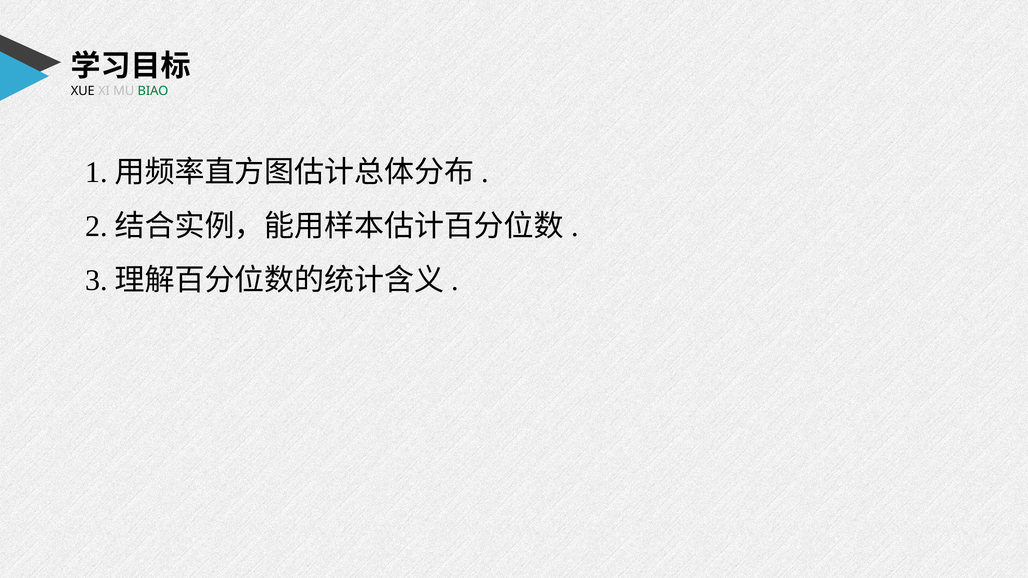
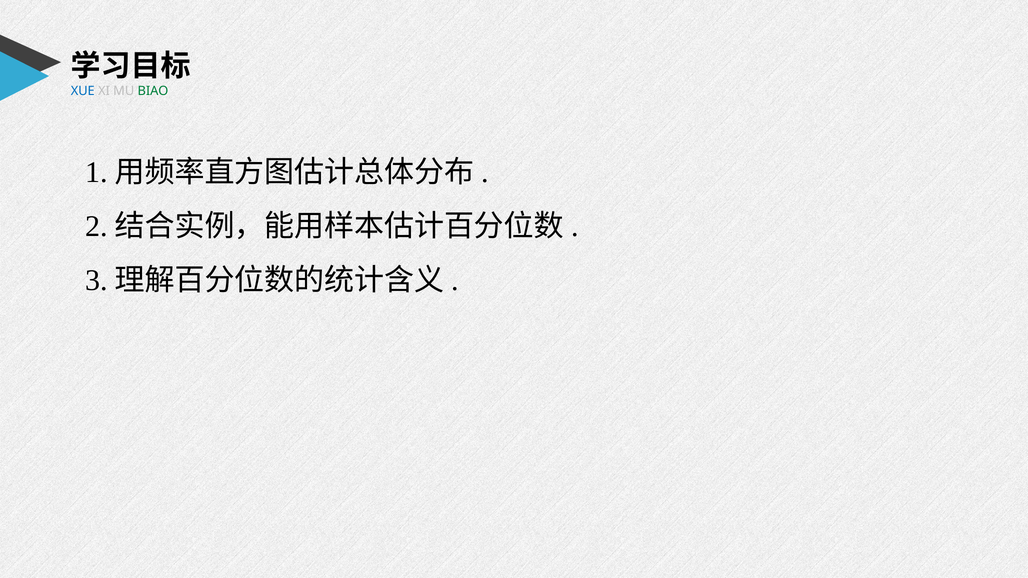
XUE colour: black -> blue
